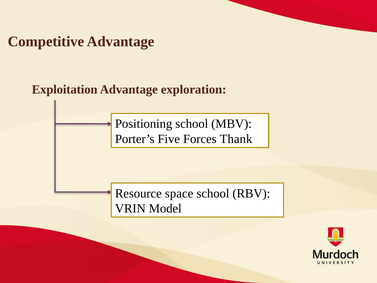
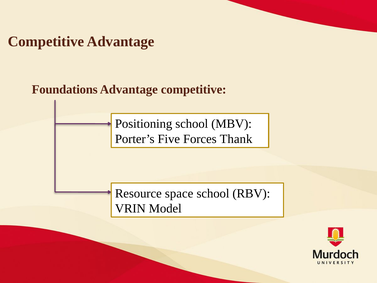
Exploitation: Exploitation -> Foundations
Advantage exploration: exploration -> competitive
